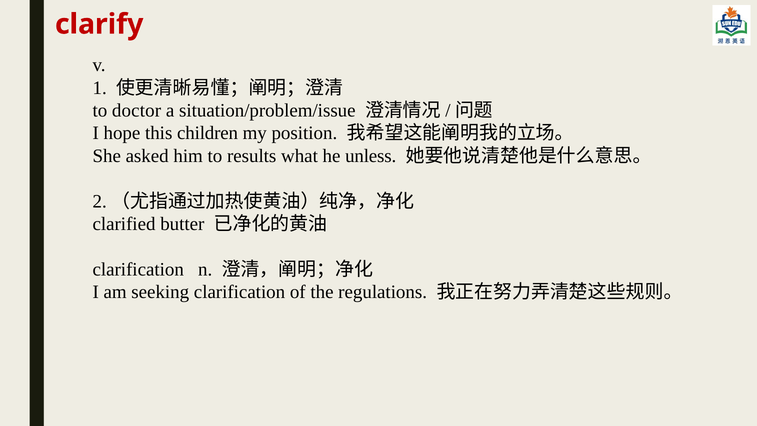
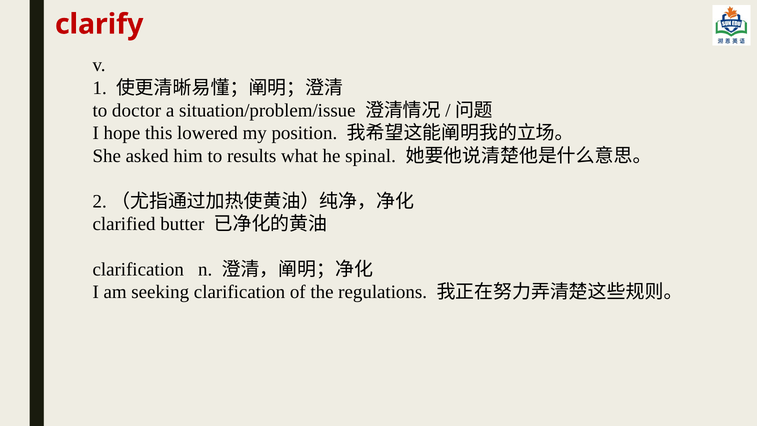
children: children -> lowered
unless: unless -> spinal
